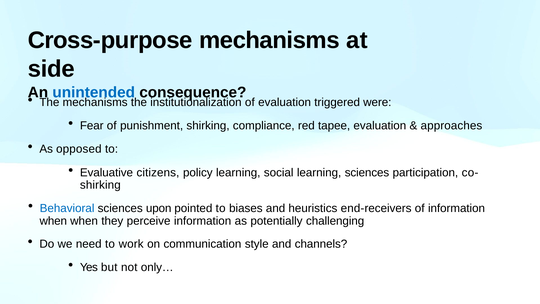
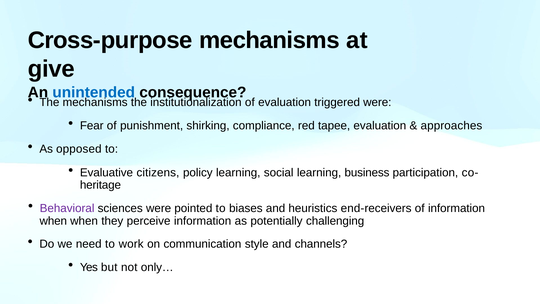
side: side -> give
learning sciences: sciences -> business
shirking at (100, 185): shirking -> heritage
Behavioral colour: blue -> purple
sciences upon: upon -> were
